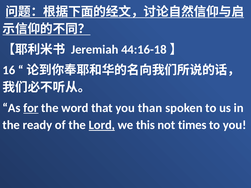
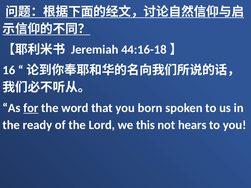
than: than -> born
Lord underline: present -> none
times: times -> hears
